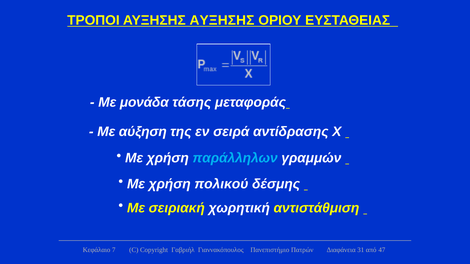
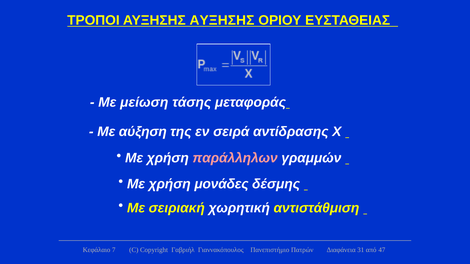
μονάδα: μονάδα -> μείωση
παράλληλων colour: light blue -> pink
πολικού: πολικού -> μονάδες
